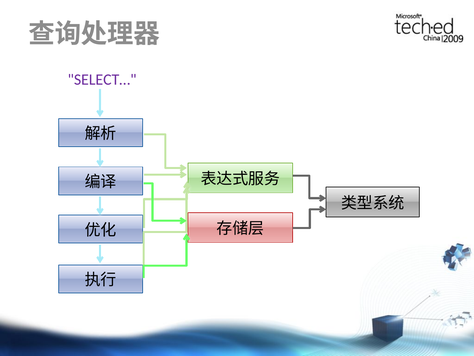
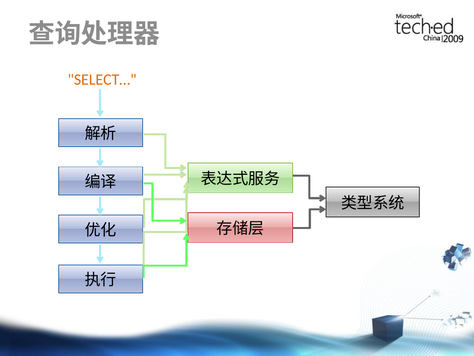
SELECT… colour: purple -> orange
